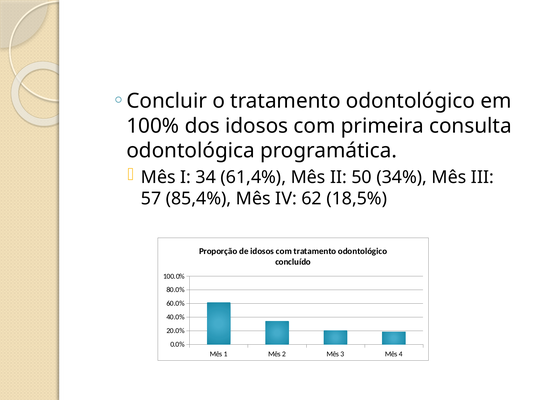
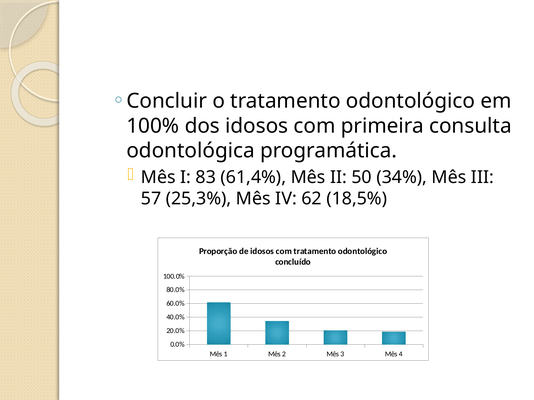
34: 34 -> 83
85,4%: 85,4% -> 25,3%
